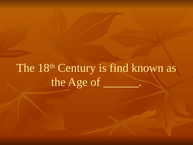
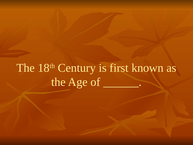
find: find -> first
